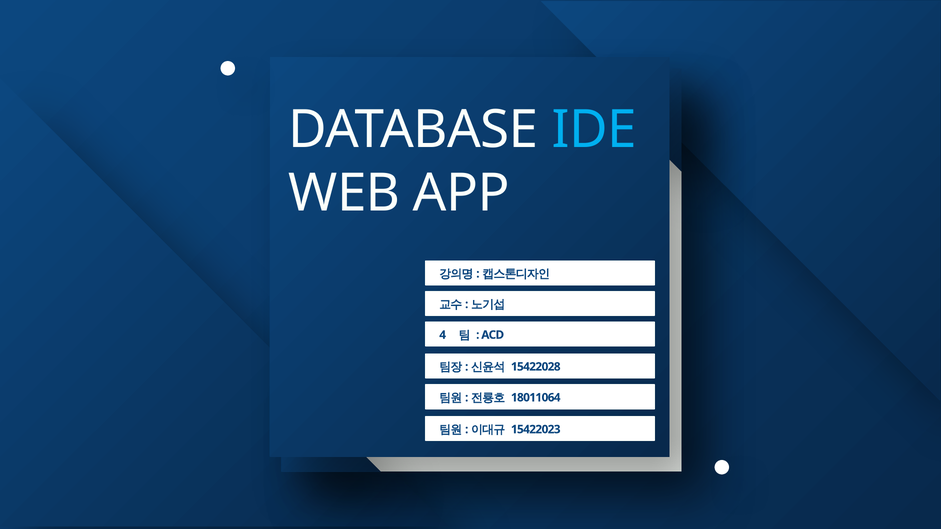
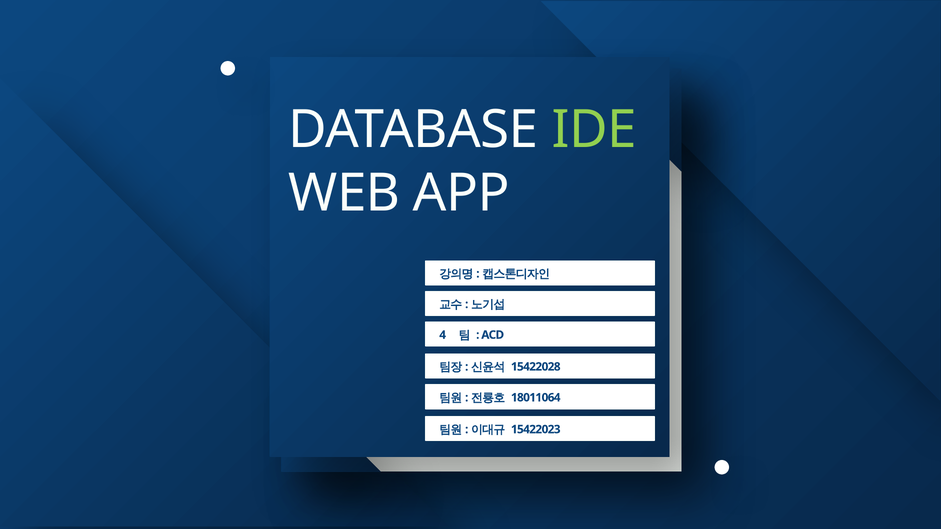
IDE colour: light blue -> light green
